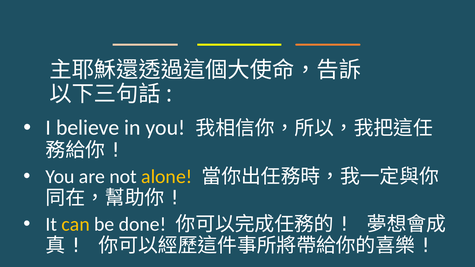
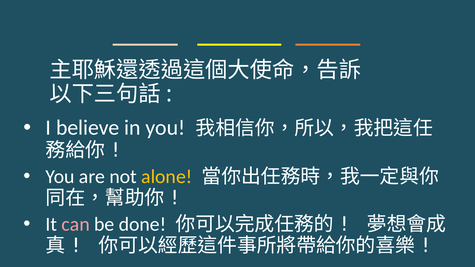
can colour: yellow -> pink
